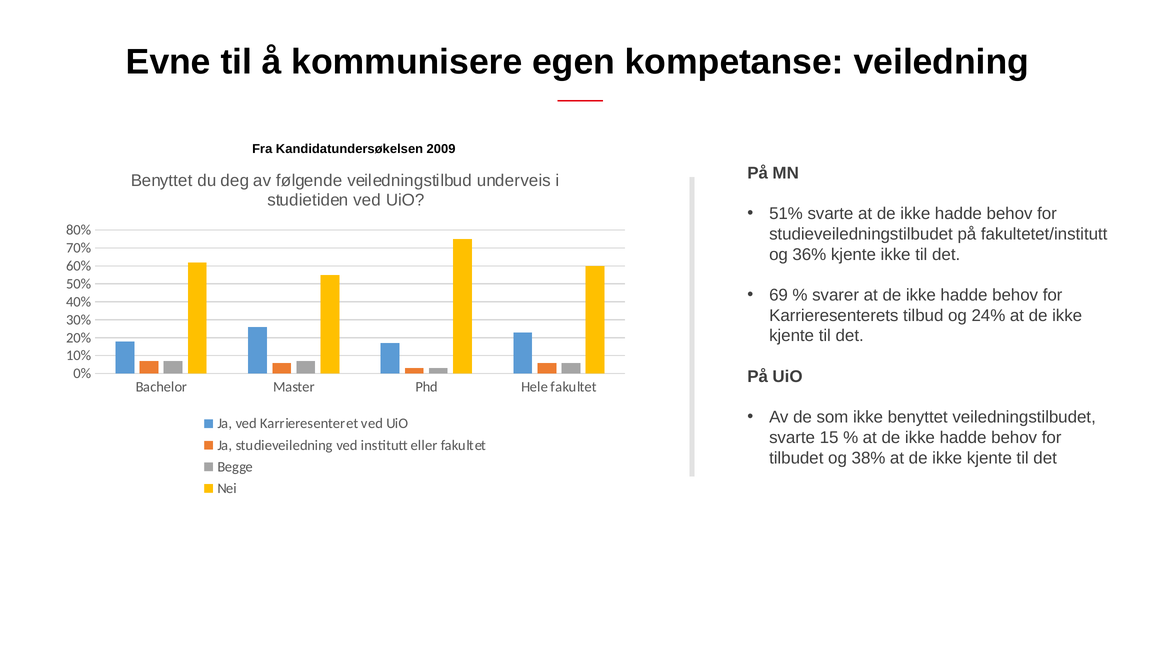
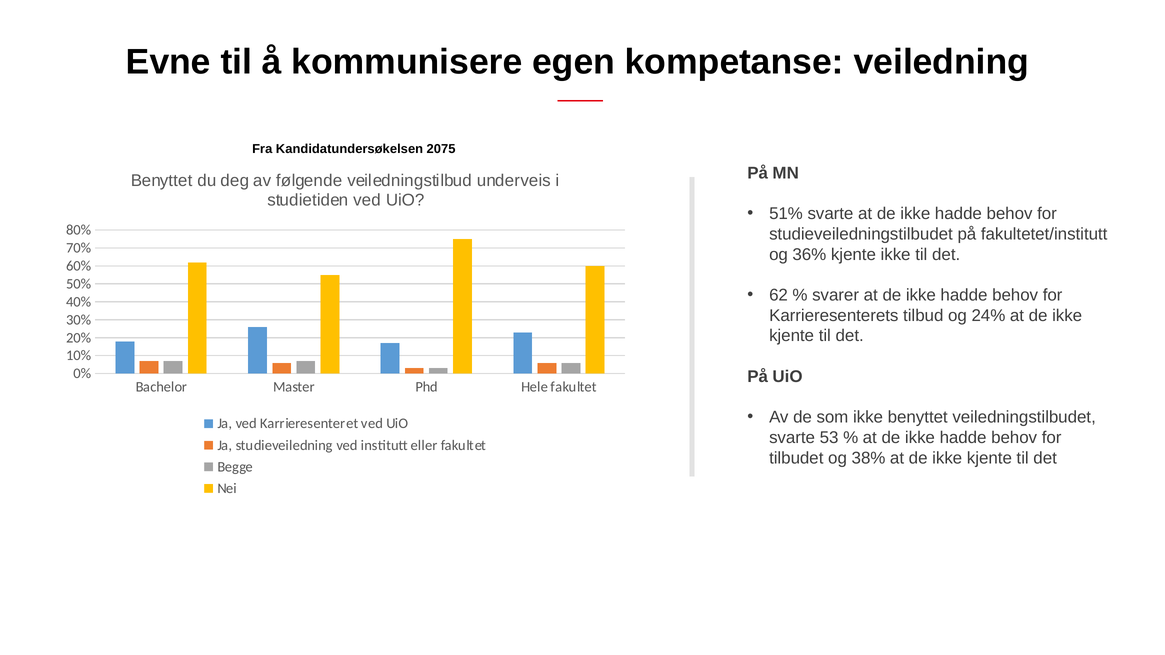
2009: 2009 -> 2075
69: 69 -> 62
15: 15 -> 53
